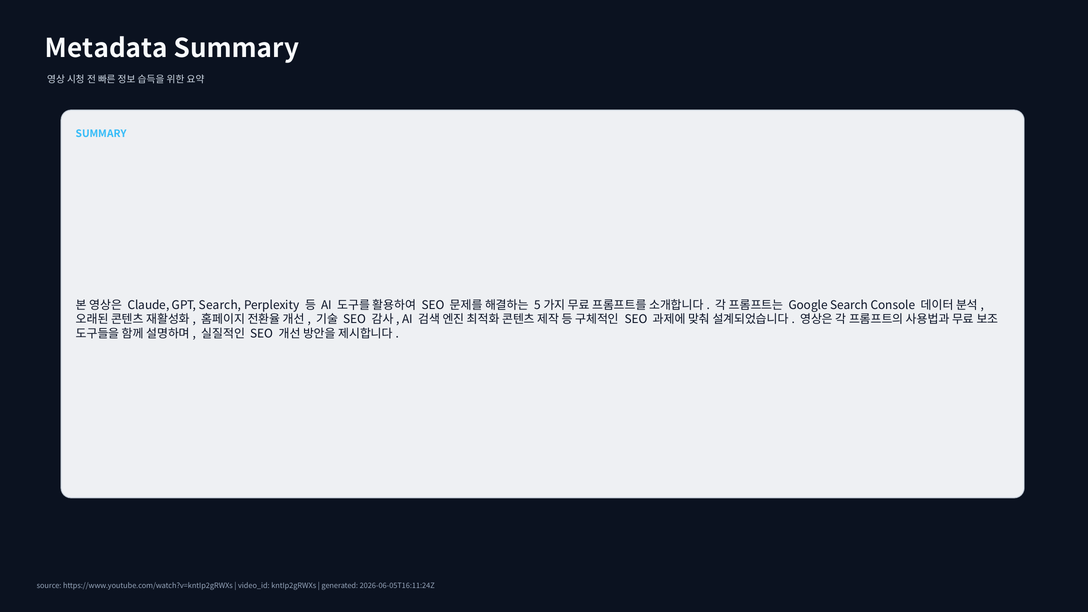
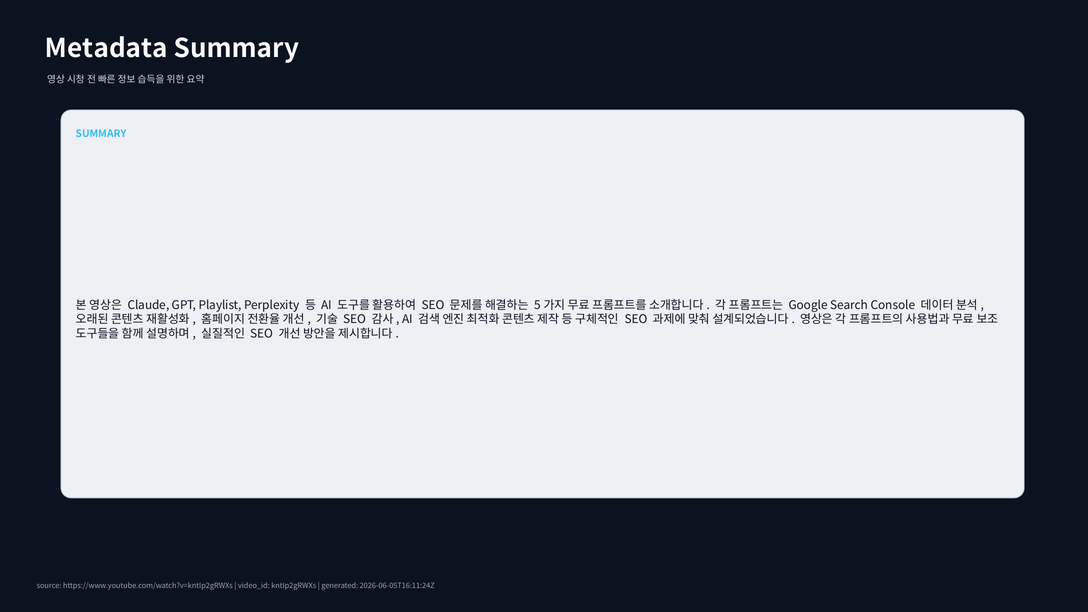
GPT Search: Search -> Playlist
